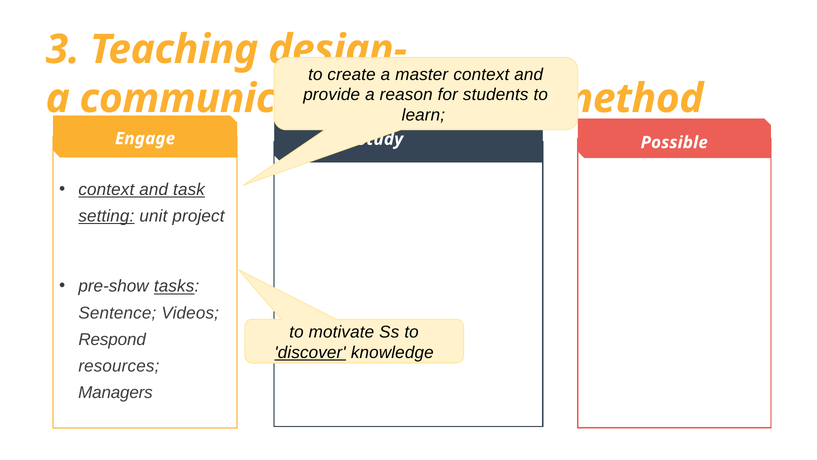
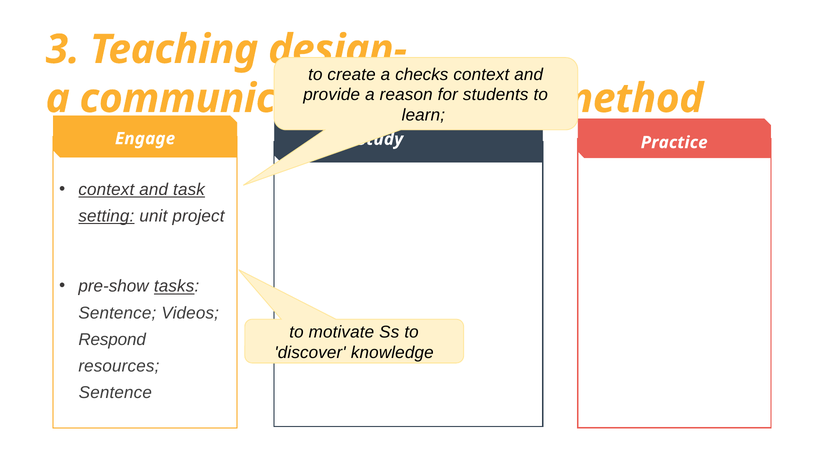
master: master -> checks
Possible: Possible -> Practice
discover underline: present -> none
Managers at (115, 392): Managers -> Sentence
